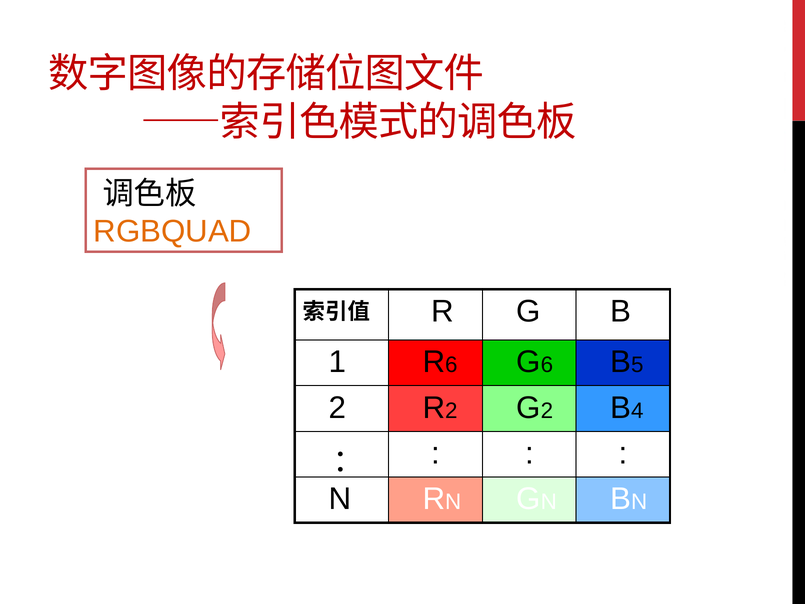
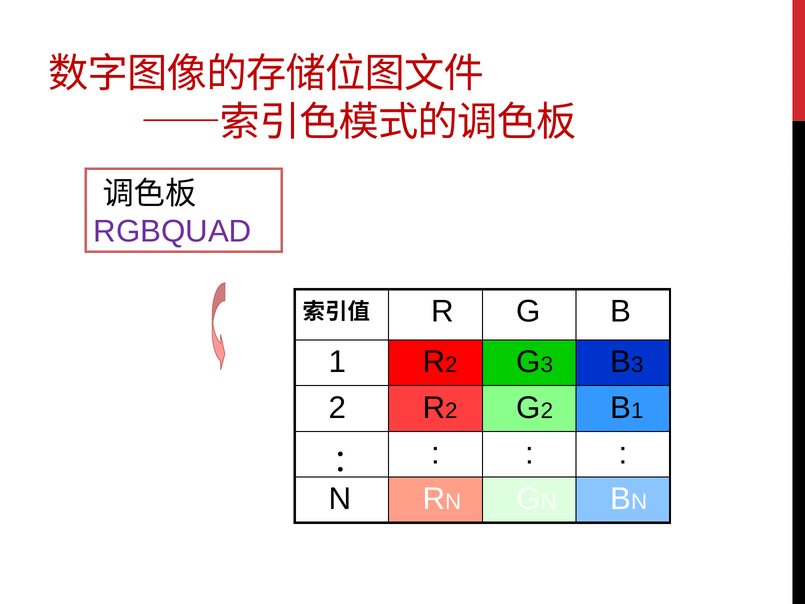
RGBQUAD colour: orange -> purple
1 R 6: 6 -> 2
G 6: 6 -> 3
B 5: 5 -> 3
2 B 4: 4 -> 1
